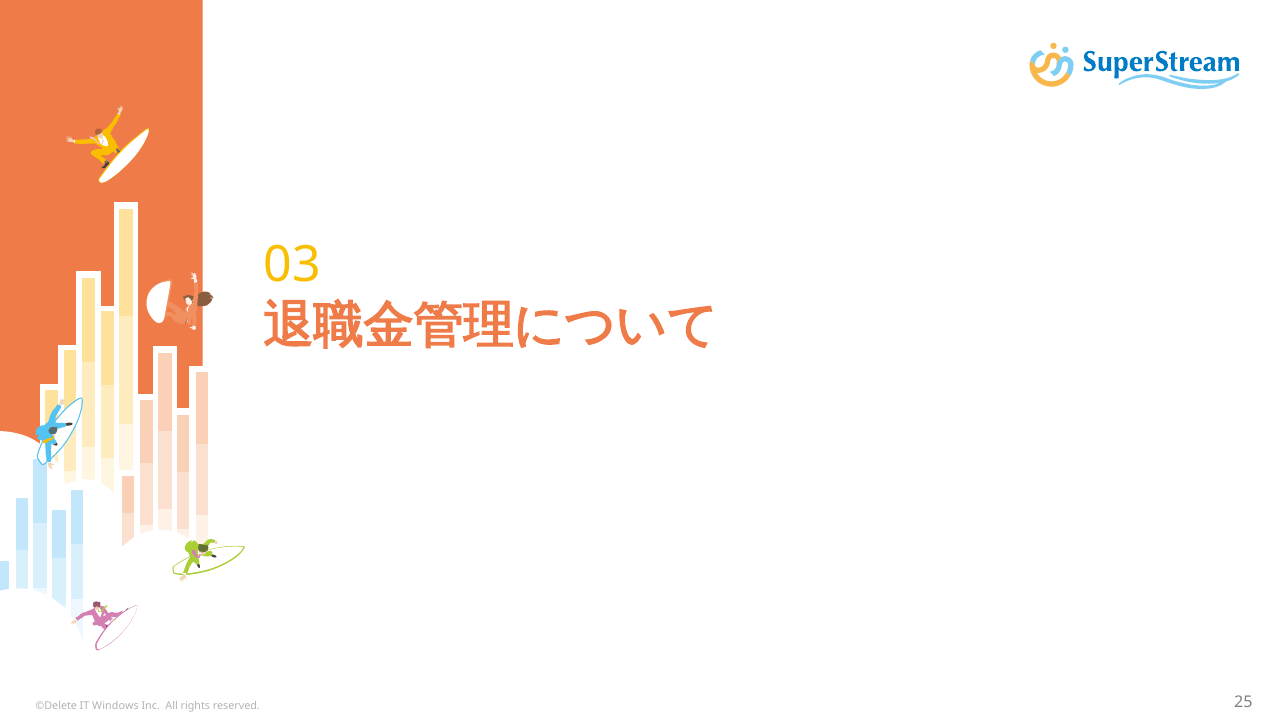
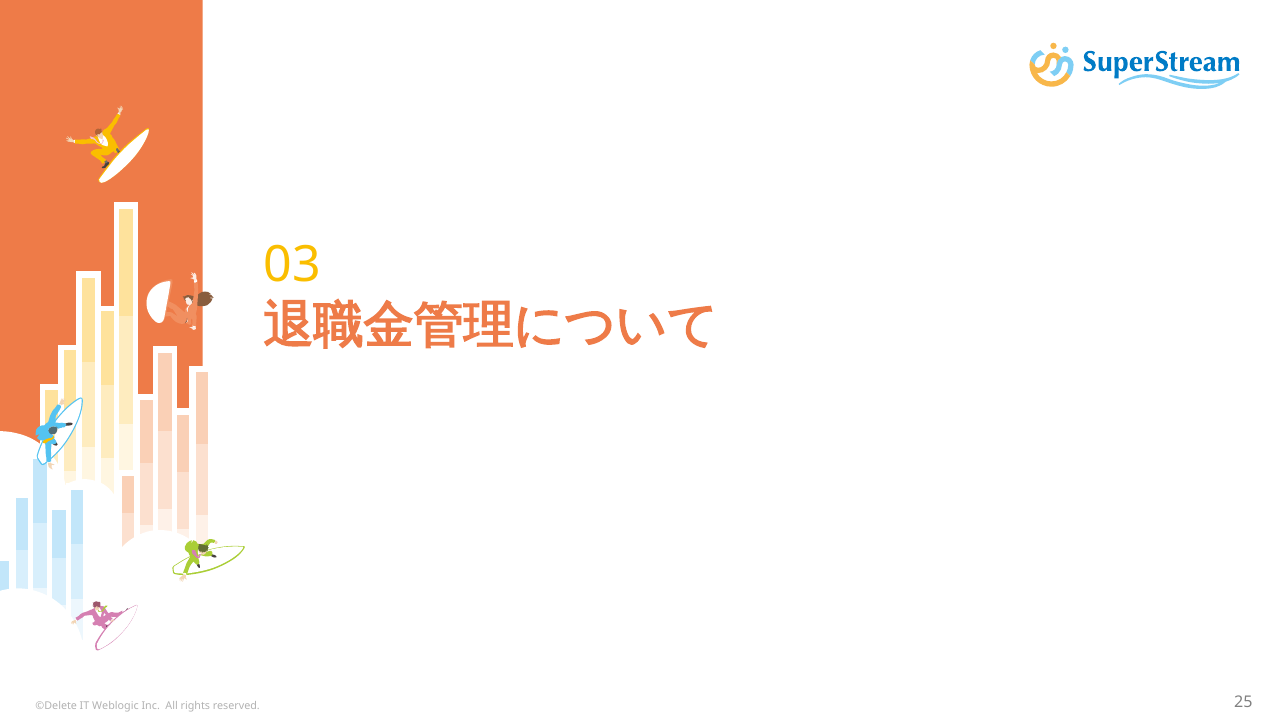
Windows: Windows -> Weblogic
